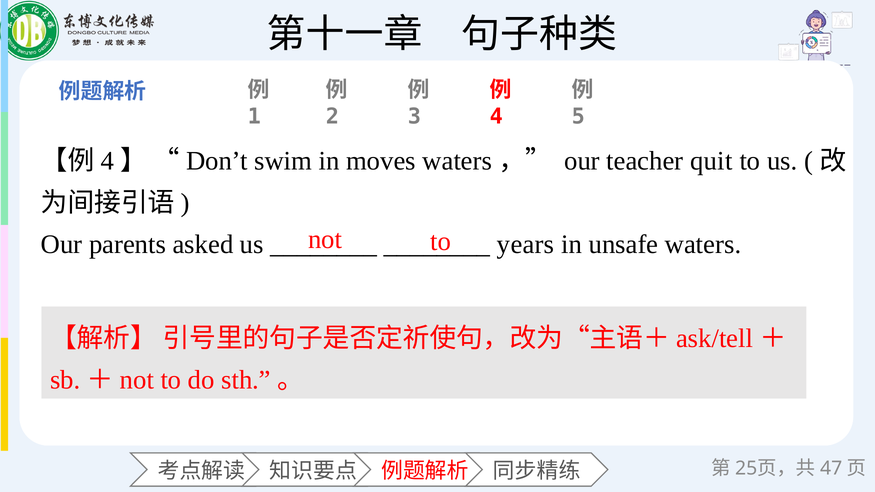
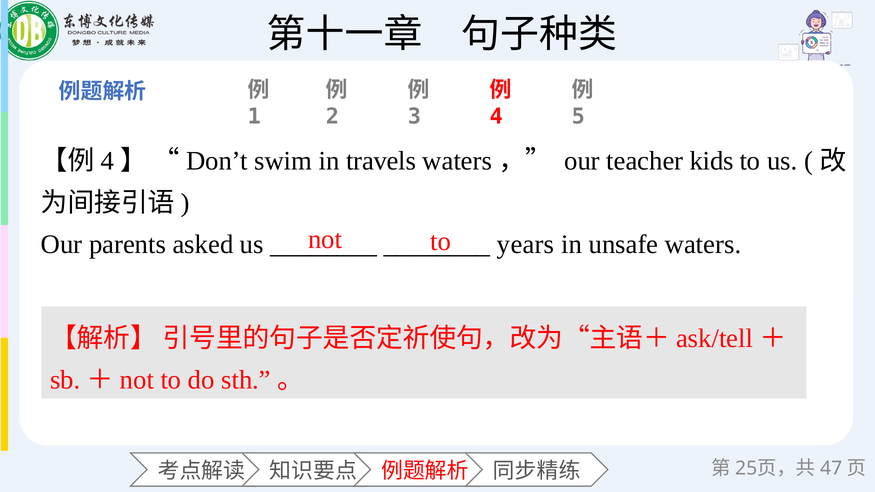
moves: moves -> travels
quit: quit -> kids
